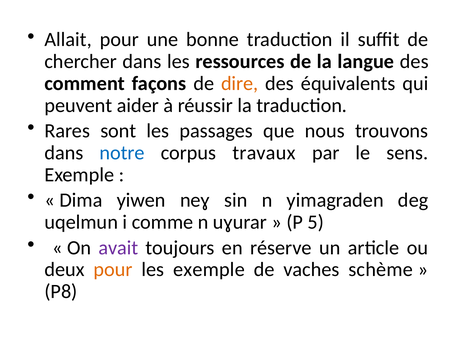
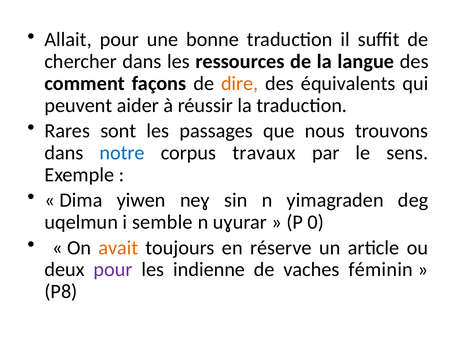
comme: comme -> semble
5: 5 -> 0
avait colour: purple -> orange
pour at (113, 270) colour: orange -> purple
les exemple: exemple -> indienne
schème: schème -> féminin
